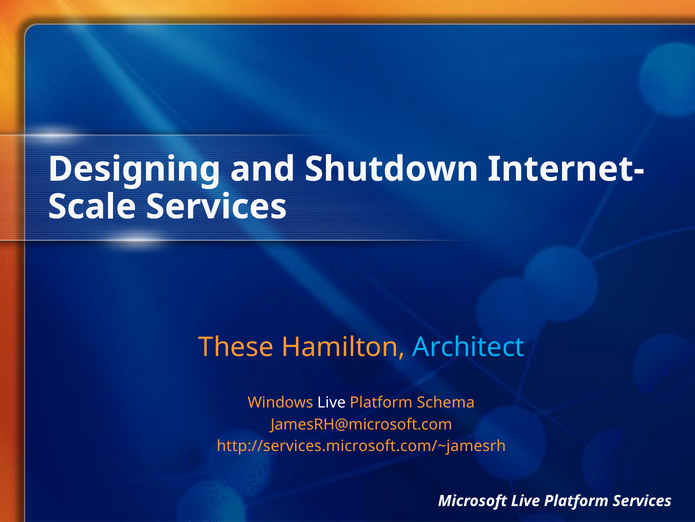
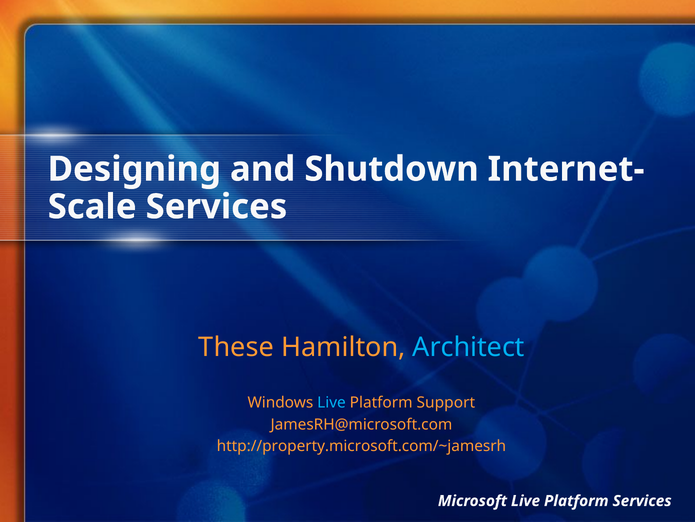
Live at (332, 402) colour: white -> light blue
Schema: Schema -> Support
http://services.microsoft.com/~jamesrh: http://services.microsoft.com/~jamesrh -> http://property.microsoft.com/~jamesrh
